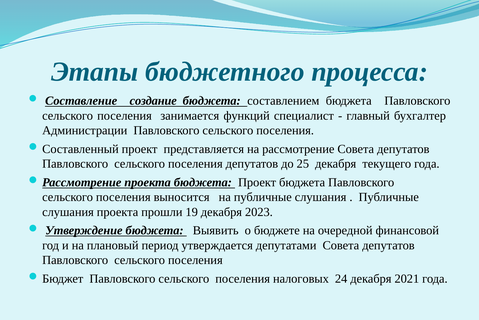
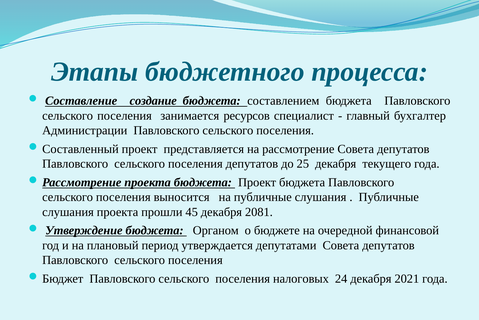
функций: функций -> ресурсов
19: 19 -> 45
2023: 2023 -> 2081
Выявить: Выявить -> Органом
